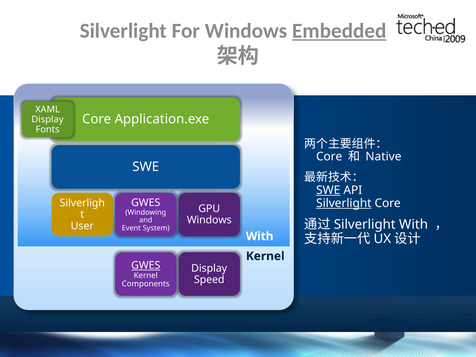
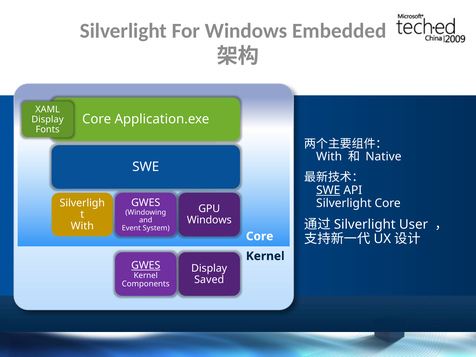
Embedded underline: present -> none
Core at (329, 157): Core -> With
Silverlight at (344, 203) underline: present -> none
Silverlight With: With -> User
User at (82, 226): User -> With
With at (260, 236): With -> Core
Speed: Speed -> Saved
